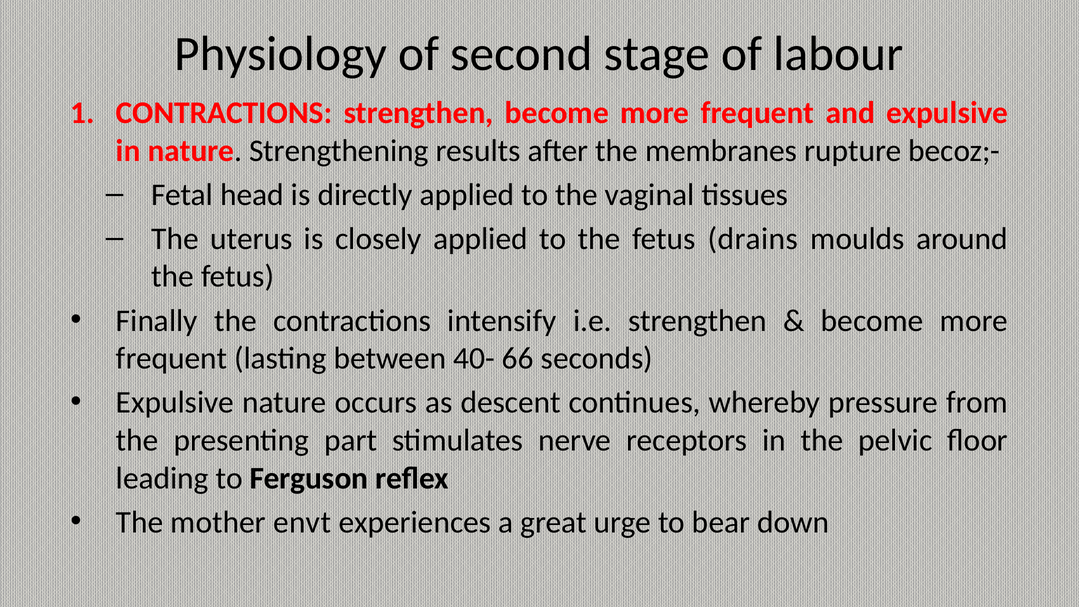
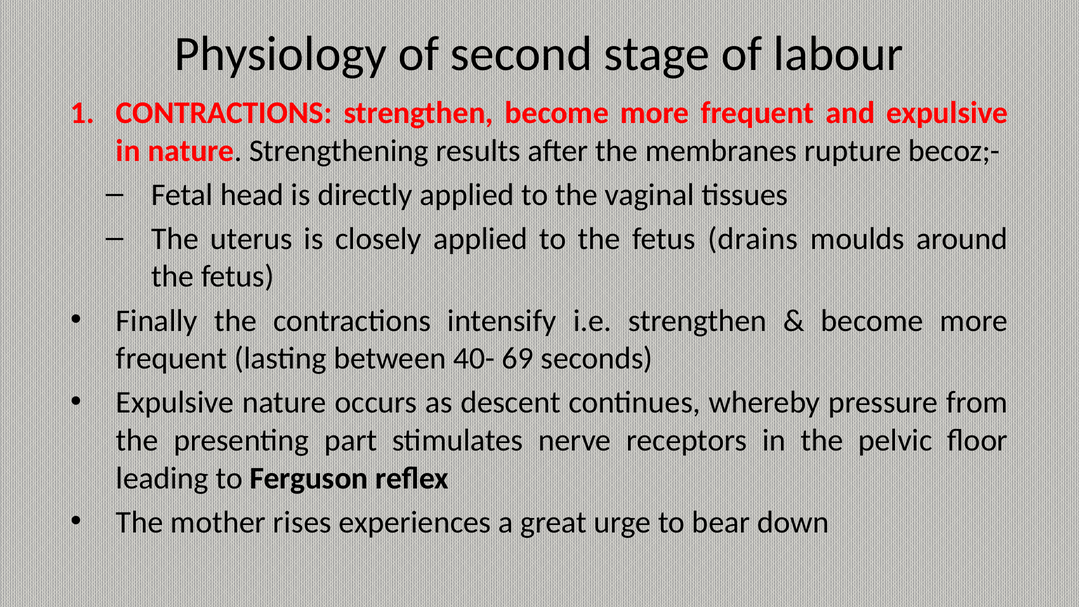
66: 66 -> 69
envt: envt -> rises
